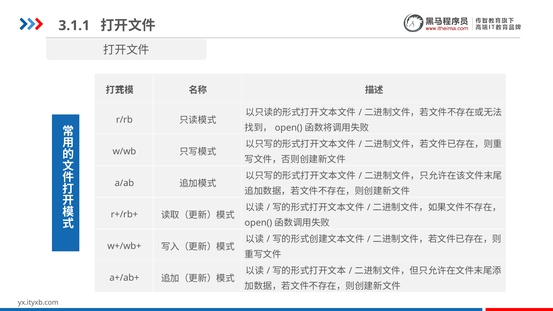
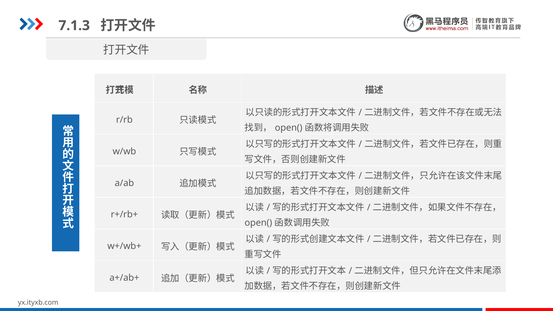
3.1.1: 3.1.1 -> 7.1.3
